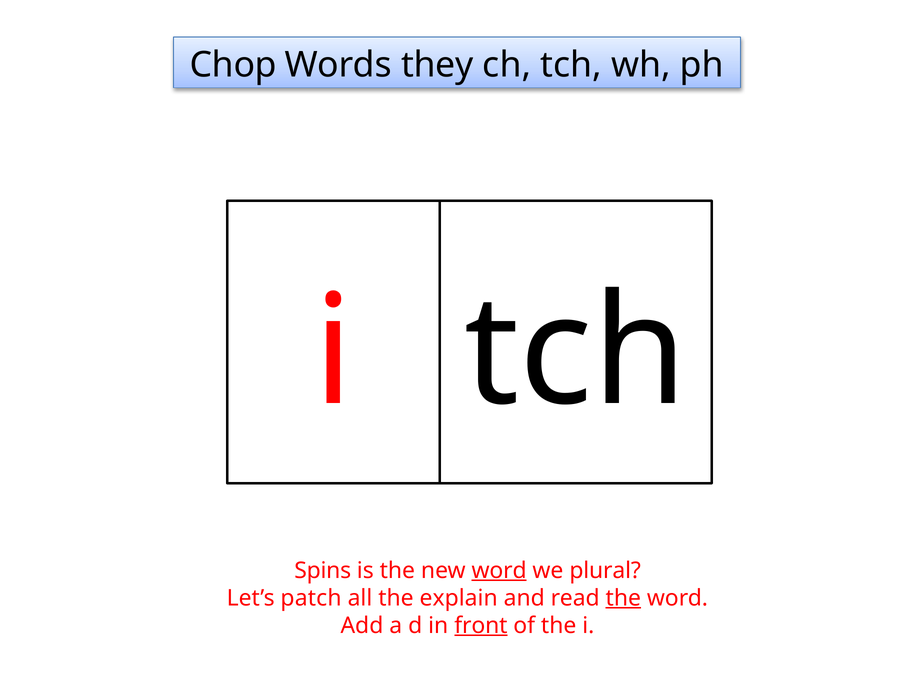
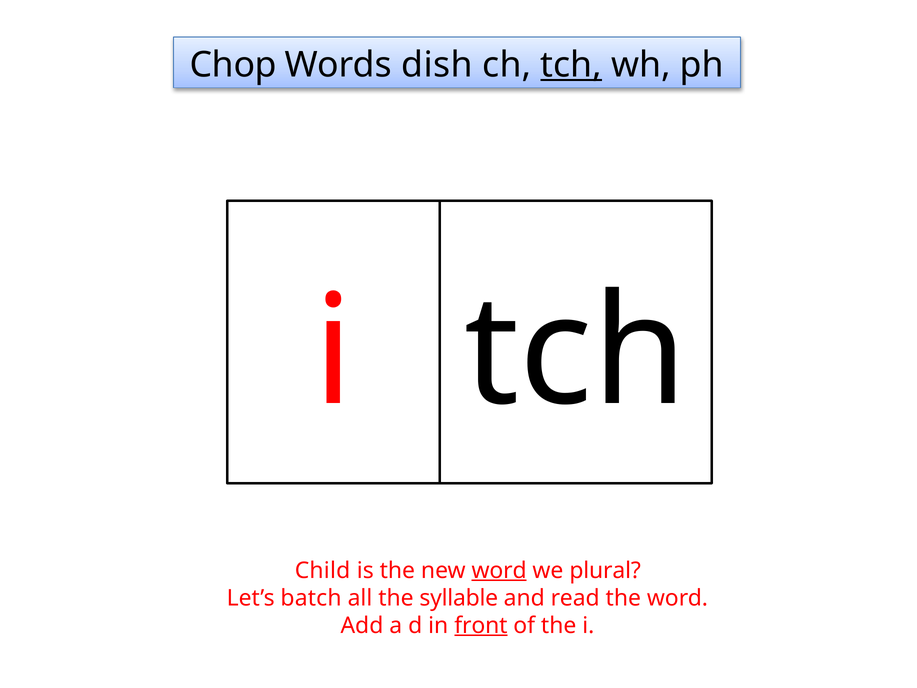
they: they -> dish
tch at (571, 65) underline: none -> present
Spins: Spins -> Child
patch: patch -> batch
explain: explain -> syllable
the at (623, 598) underline: present -> none
